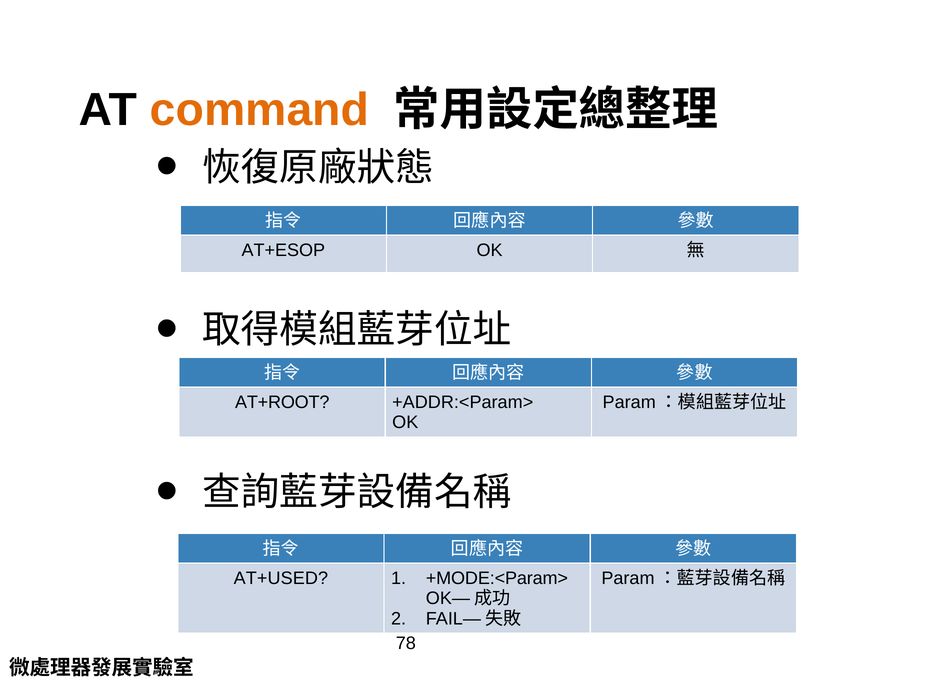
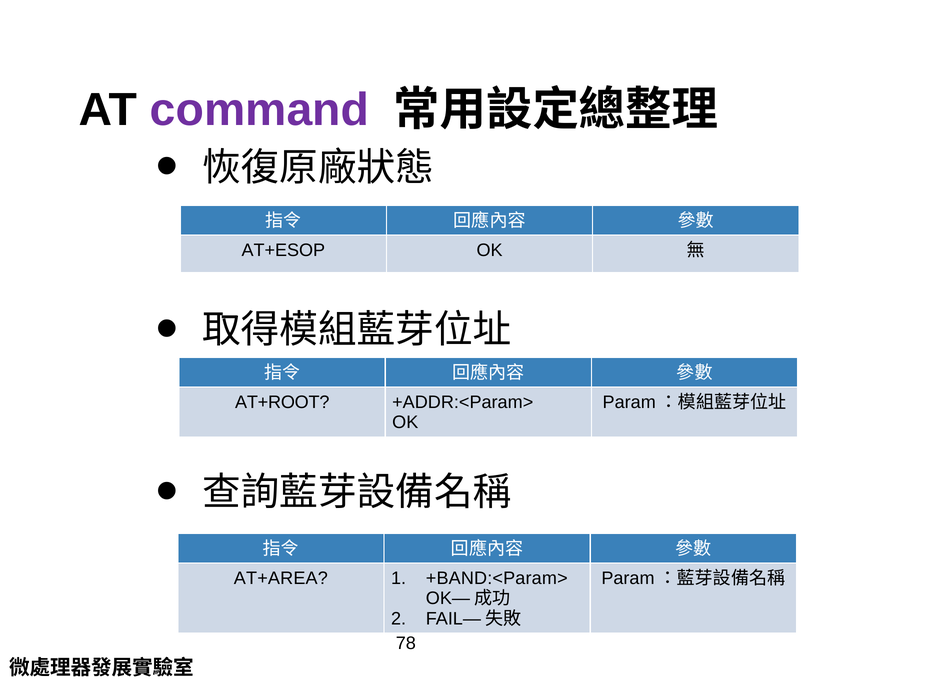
command colour: orange -> purple
AT+USED: AT+USED -> AT+AREA
+MODE:<Param>: +MODE:<Param> -> +BAND:<Param>
